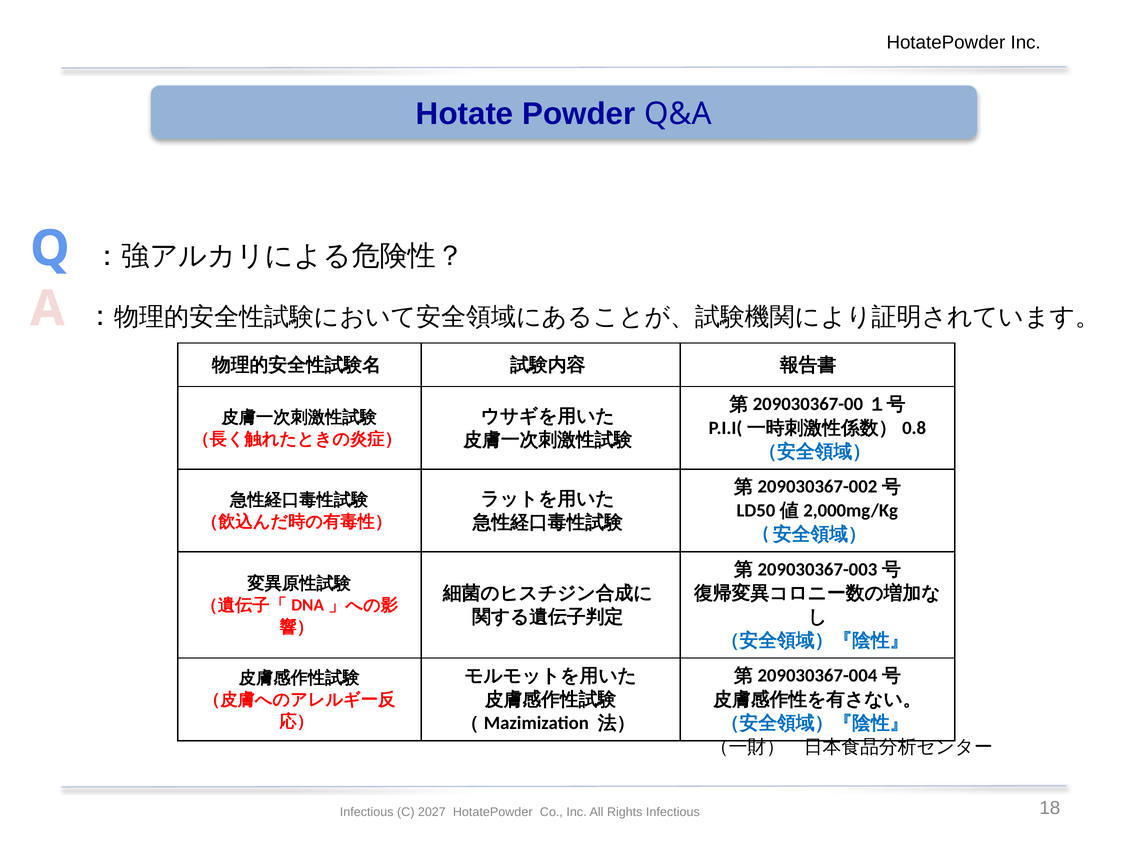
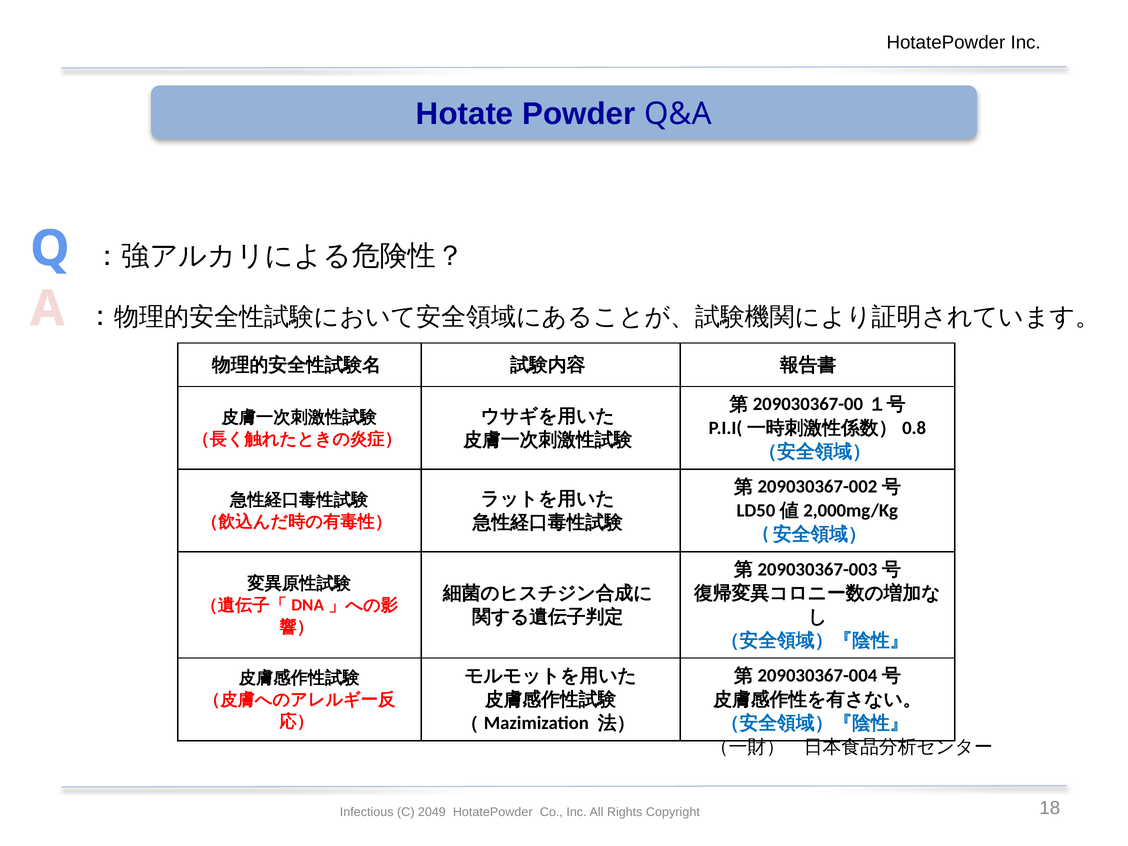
2027: 2027 -> 2049
Rights Infectious: Infectious -> Copyright
